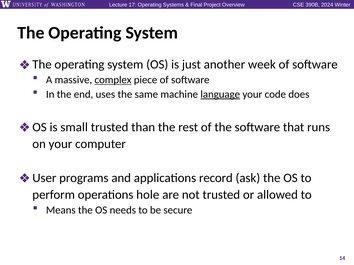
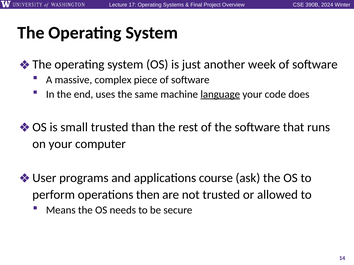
complex underline: present -> none
record: record -> course
hole: hole -> then
